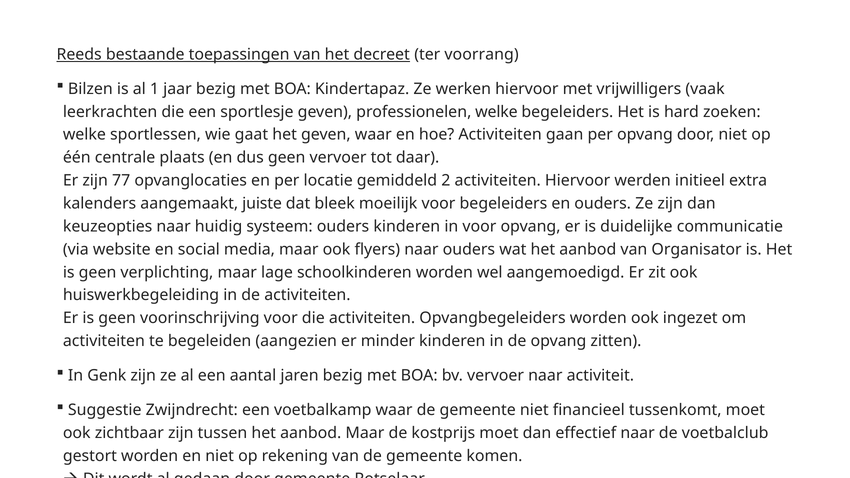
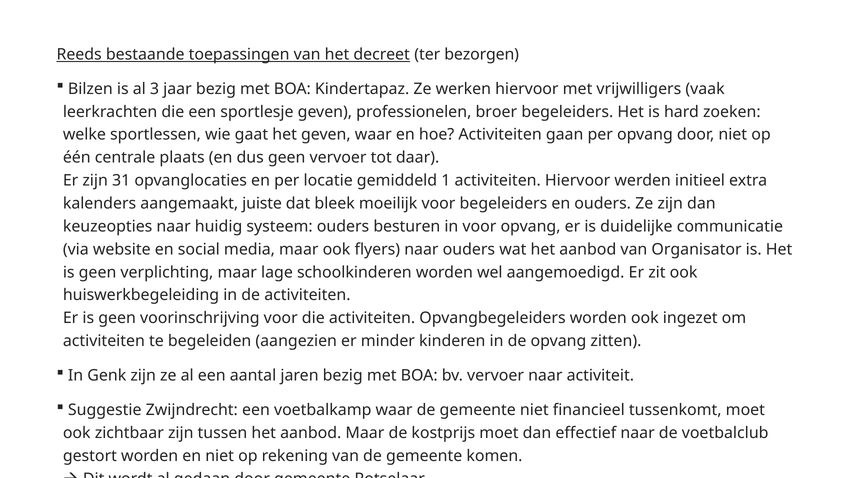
voorrang: voorrang -> bezorgen
1: 1 -> 3
professionelen welke: welke -> broer
77: 77 -> 31
2: 2 -> 1
ouders kinderen: kinderen -> besturen
